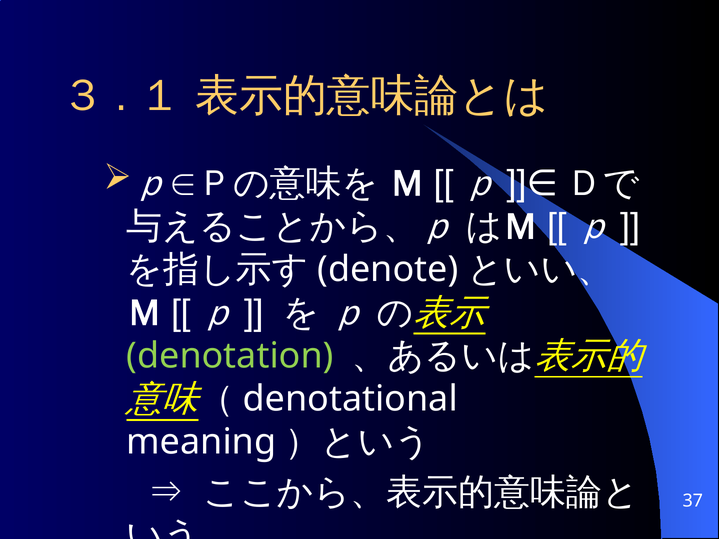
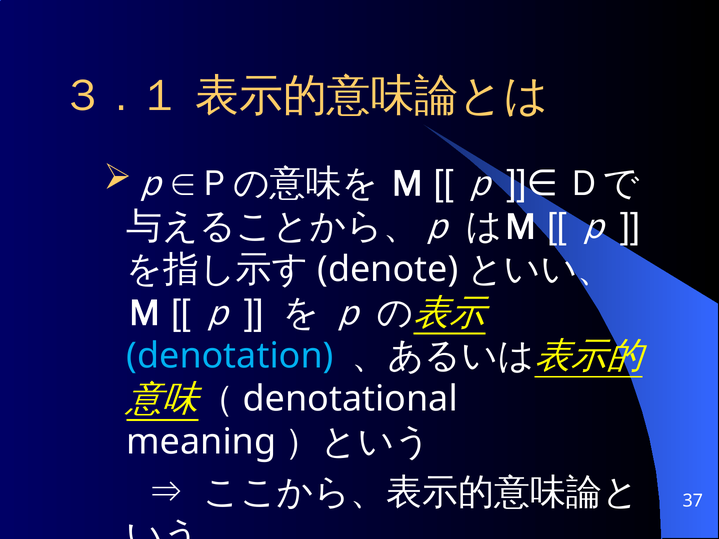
denotation colour: light green -> light blue
